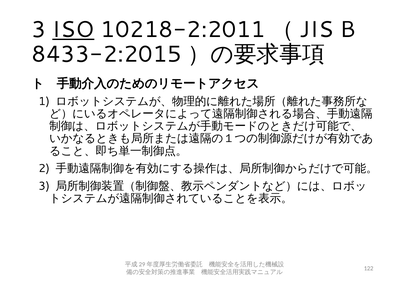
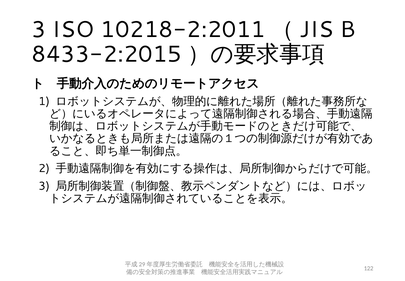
ISO underline: present -> none
